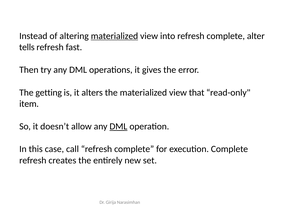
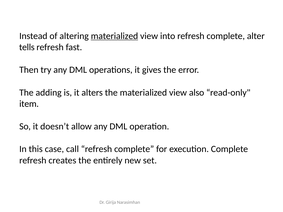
getting: getting -> adding
that: that -> also
DML at (118, 127) underline: present -> none
